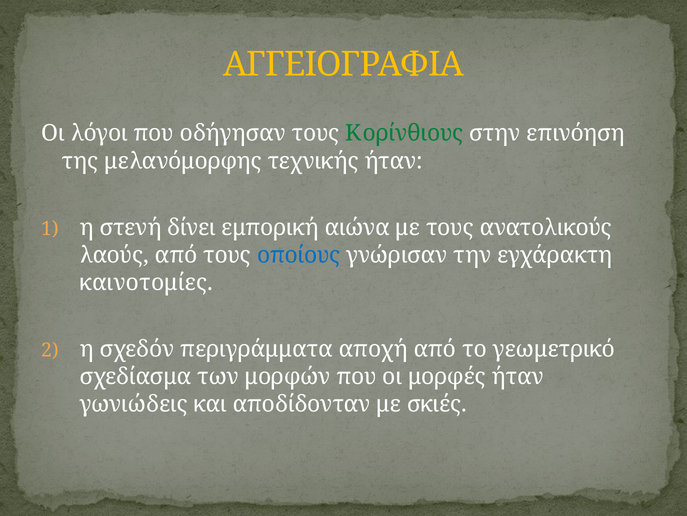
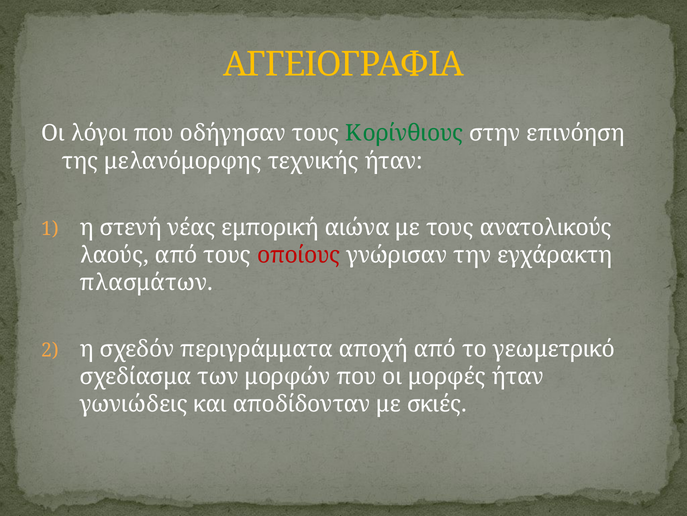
δίνει: δίνει -> νέας
οποίους colour: blue -> red
καινοτομίες: καινοτομίες -> πλασμάτων
